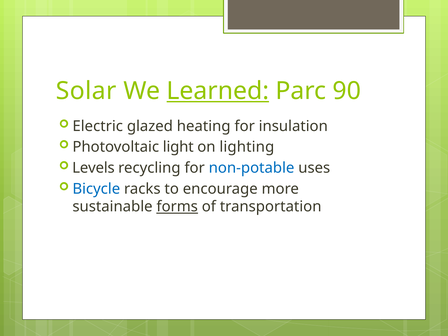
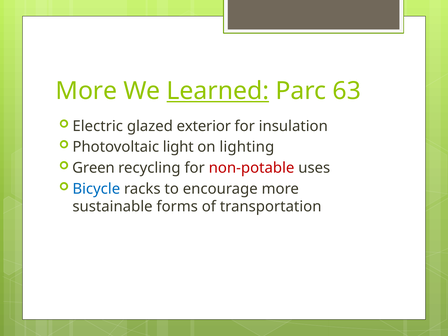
Solar at (86, 91): Solar -> More
90: 90 -> 63
heating: heating -> exterior
Levels: Levels -> Green
non-potable colour: blue -> red
forms underline: present -> none
